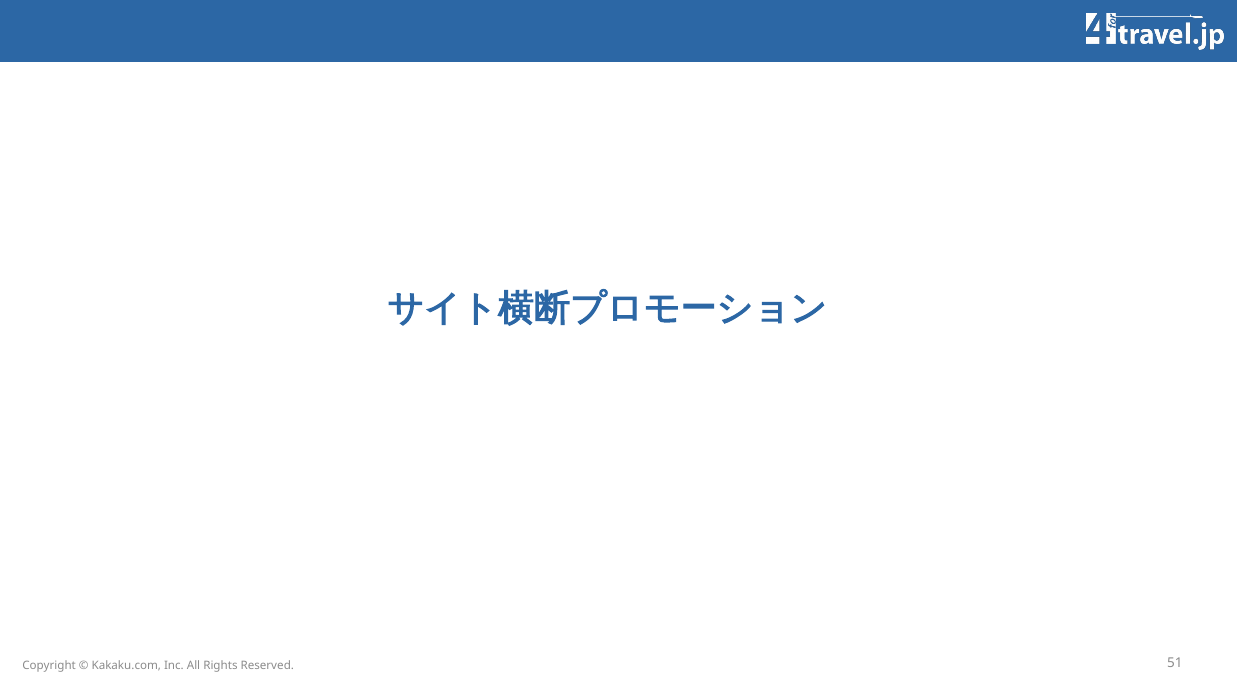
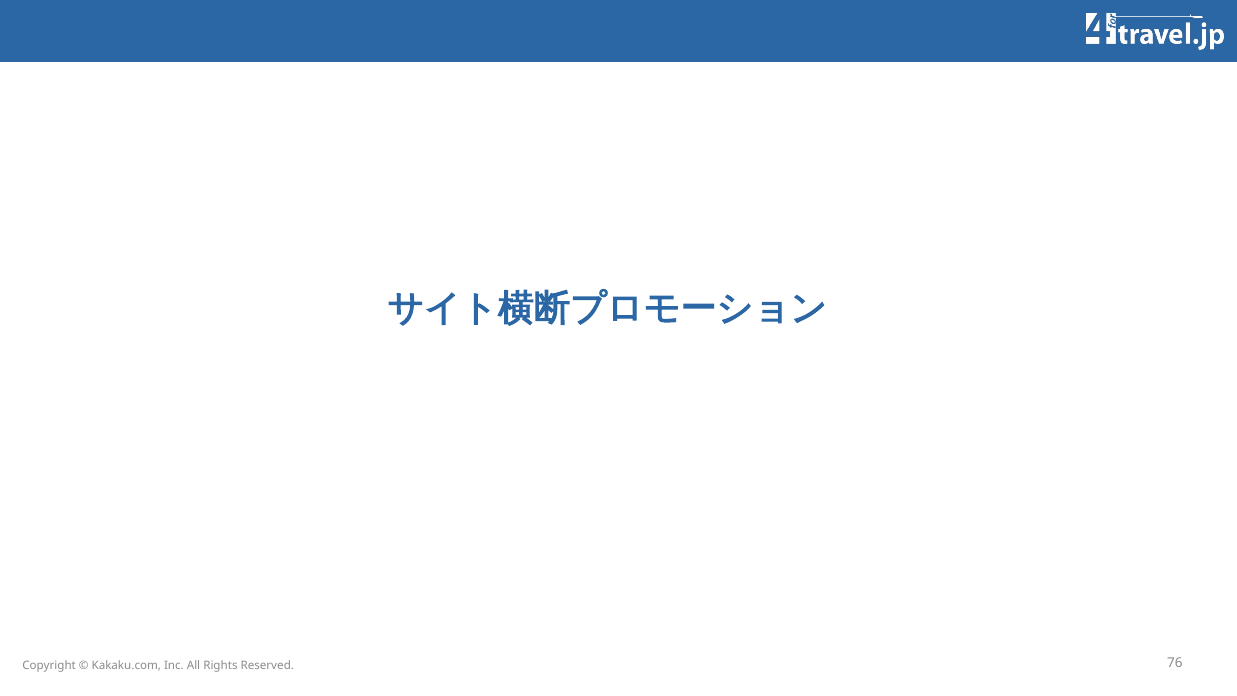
51: 51 -> 76
